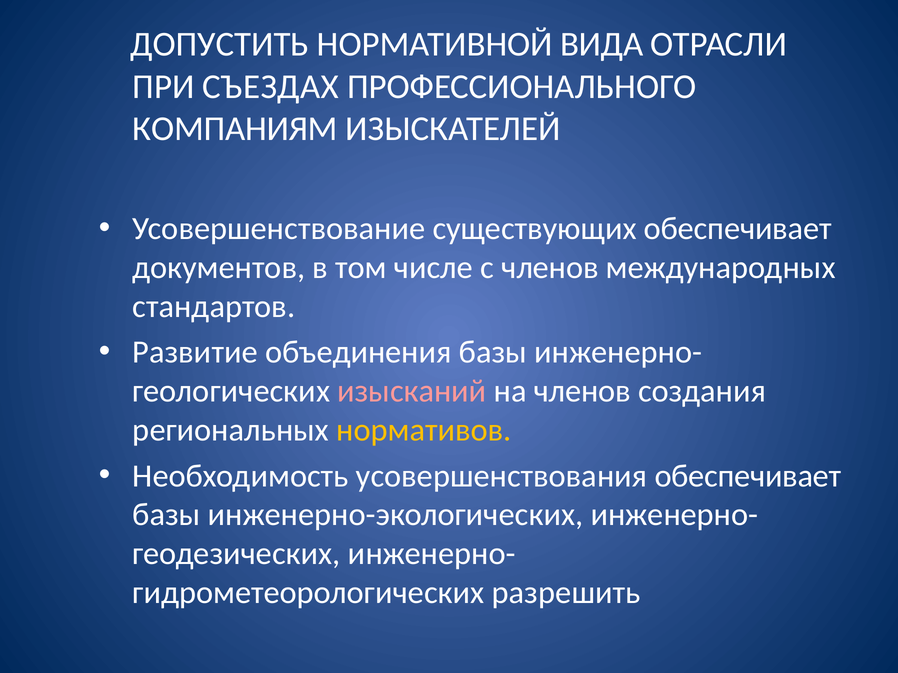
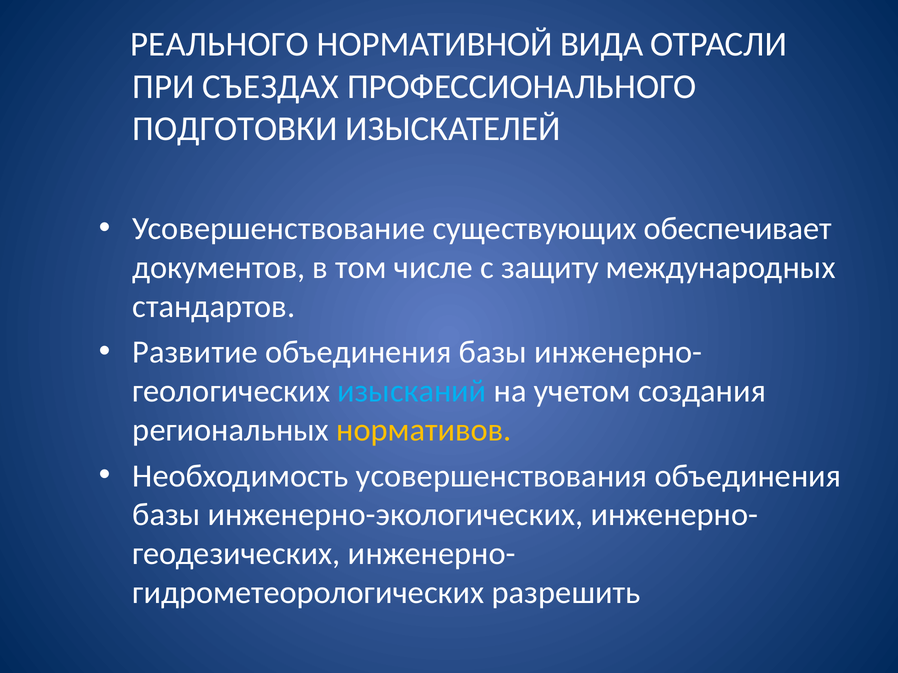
ДОПУСТИТЬ: ДОПУСТИТЬ -> РЕАЛЬНОГО
КОМПАНИЯМ: КОМПАНИЯМ -> ПОДГОТОВКИ
с членов: членов -> защиту
изысканий colour: pink -> light blue
на членов: членов -> учетом
усовершенствования обеспечивает: обеспечивает -> объединения
